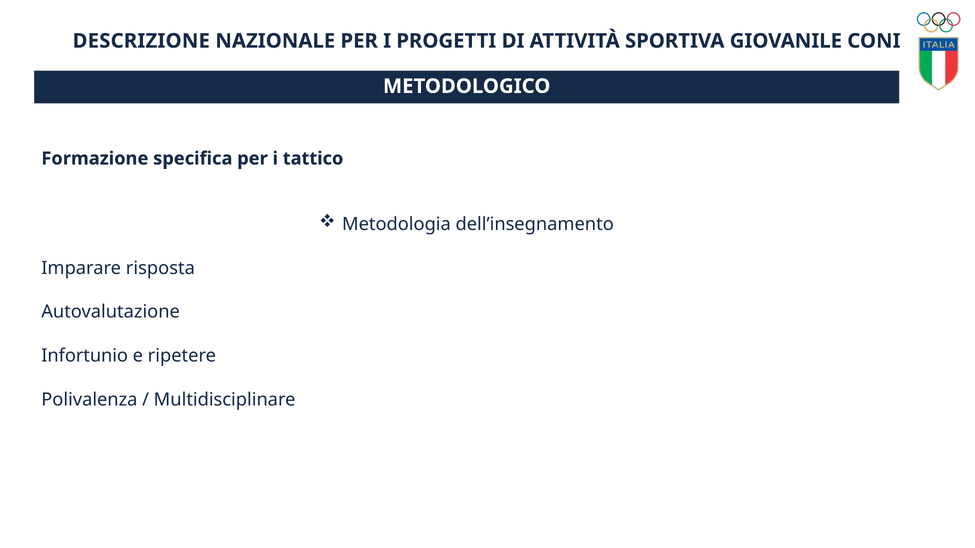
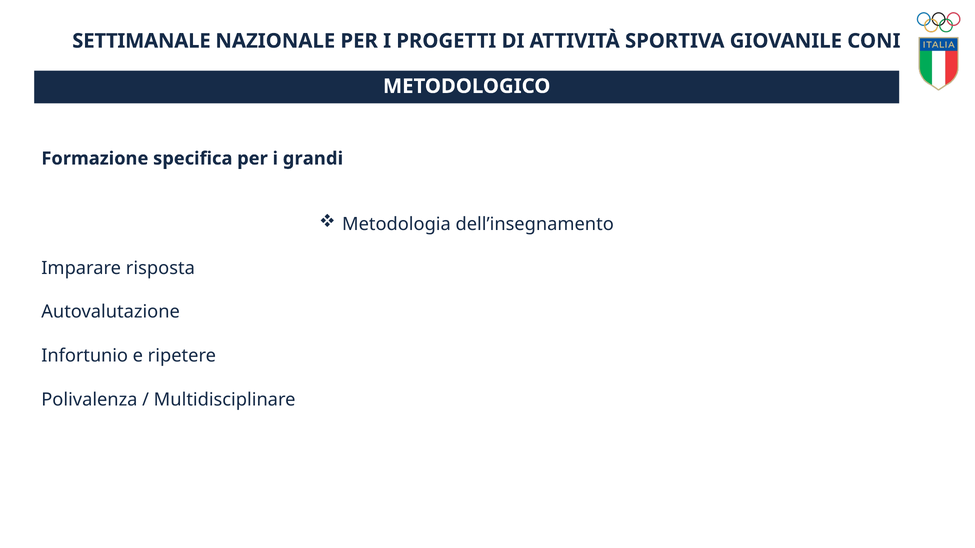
DESCRIZIONE: DESCRIZIONE -> SETTIMANALE
tattico: tattico -> grandi
